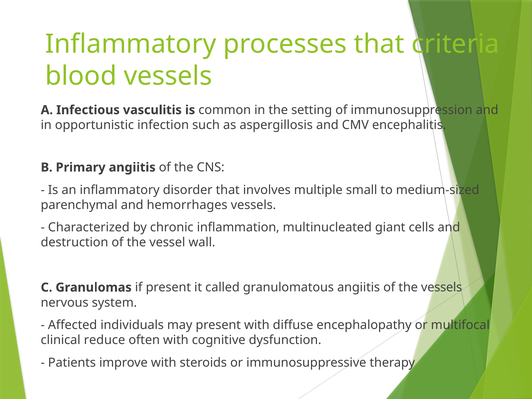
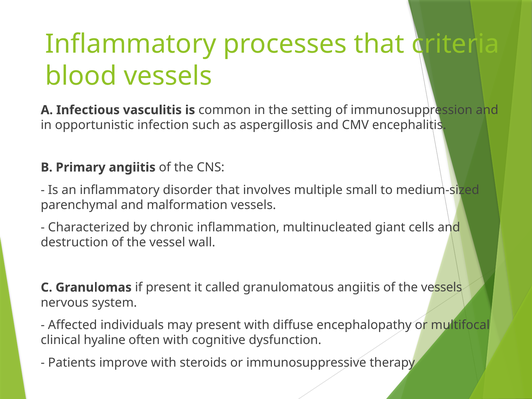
hemorrhages: hemorrhages -> malformation
reduce: reduce -> hyaline
